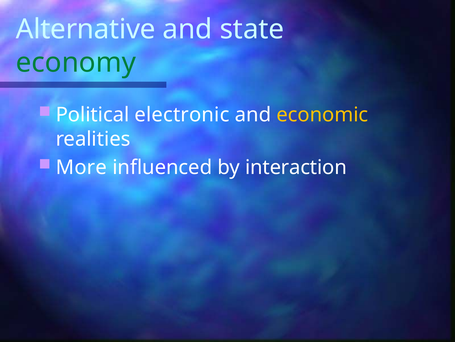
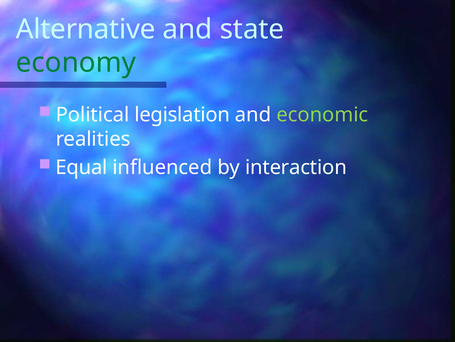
electronic: electronic -> legislation
economic colour: yellow -> light green
More: More -> Equal
